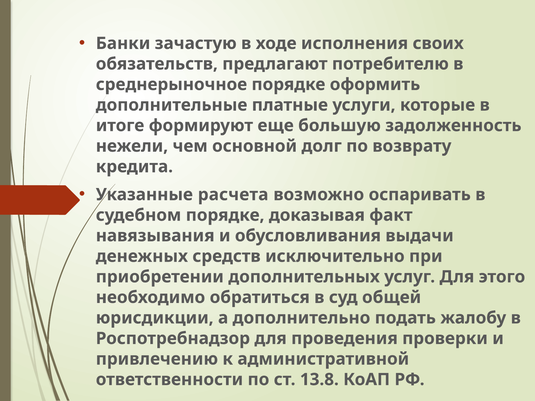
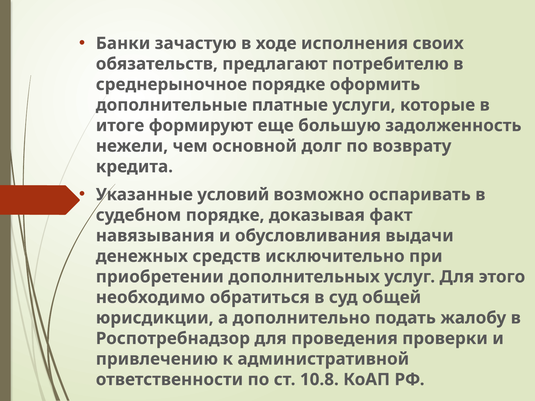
расчета: расчета -> условий
13.8: 13.8 -> 10.8
